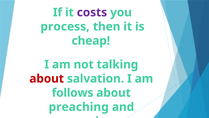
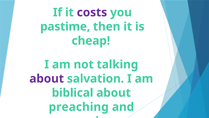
process: process -> pastime
about at (47, 78) colour: red -> purple
follows: follows -> biblical
